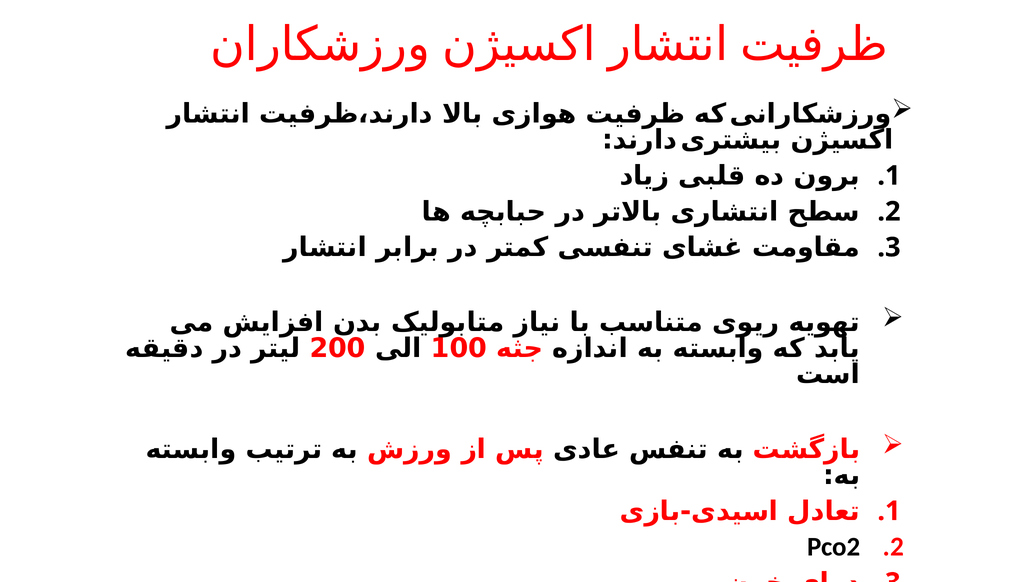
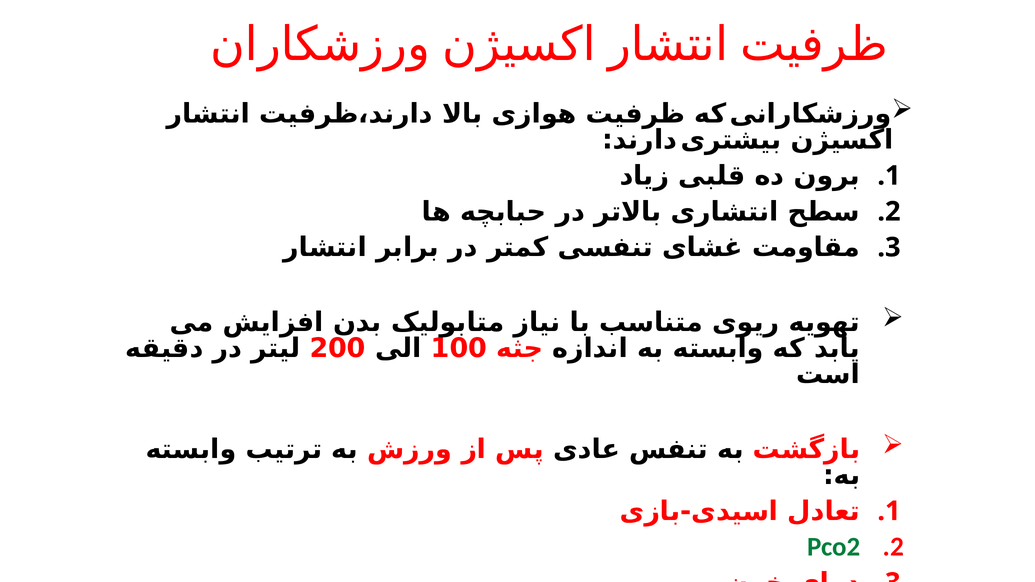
Pco2 colour: black -> green
